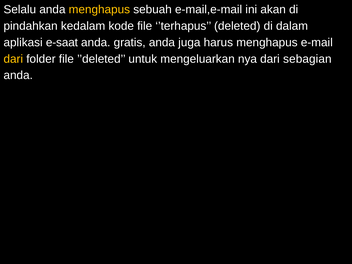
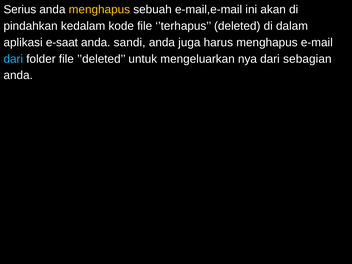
Selalu: Selalu -> Serius
gratis: gratis -> sandi
dari at (13, 59) colour: yellow -> light blue
